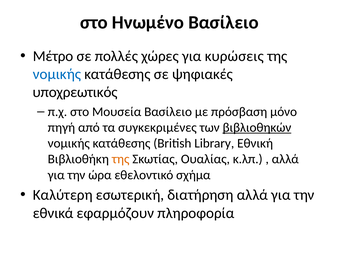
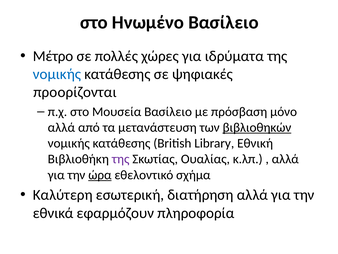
κυρώσεις: κυρώσεις -> ιδρύματα
υποχρεωτικός: υποχρεωτικός -> προορίζονται
πηγή at (61, 127): πηγή -> αλλά
συγκεκριμένες: συγκεκριμένες -> μετανάστευση
της at (121, 159) colour: orange -> purple
ώρα underline: none -> present
